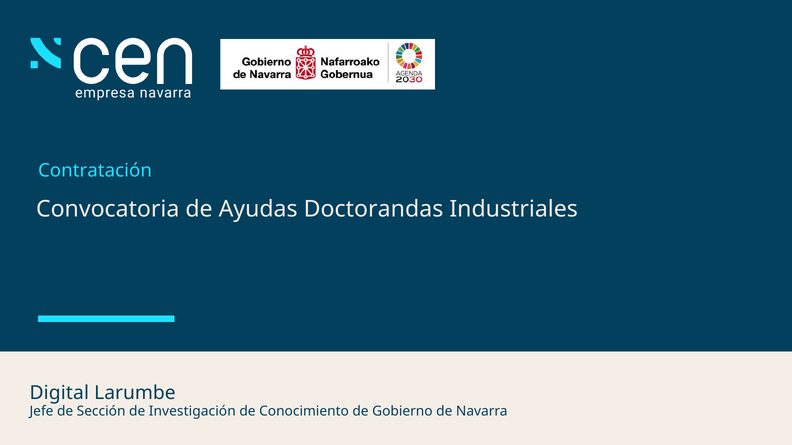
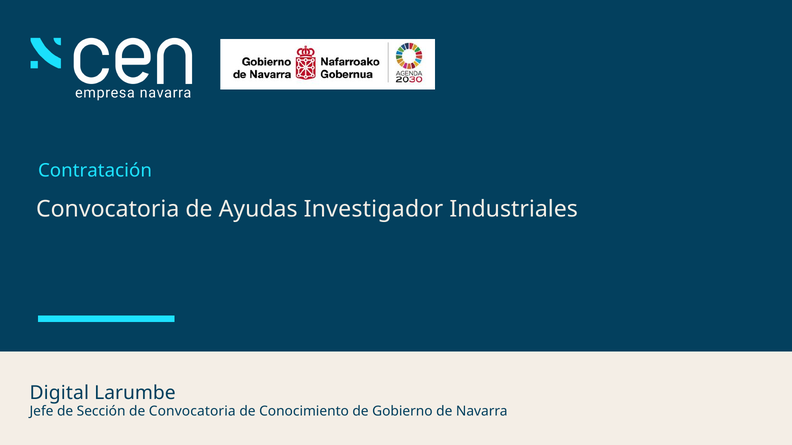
Doctorandas: Doctorandas -> Investigador
de Investigación: Investigación -> Convocatoria
